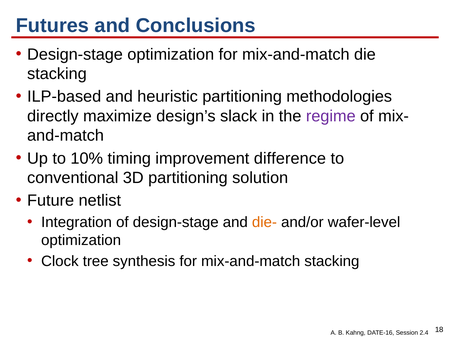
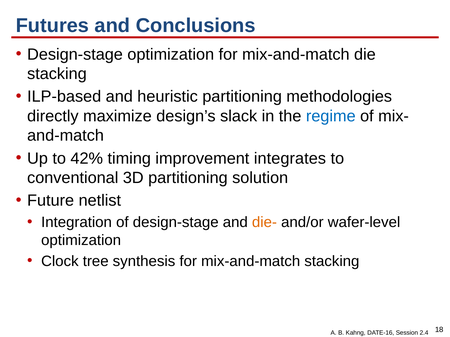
regime colour: purple -> blue
10%: 10% -> 42%
difference: difference -> integrates
